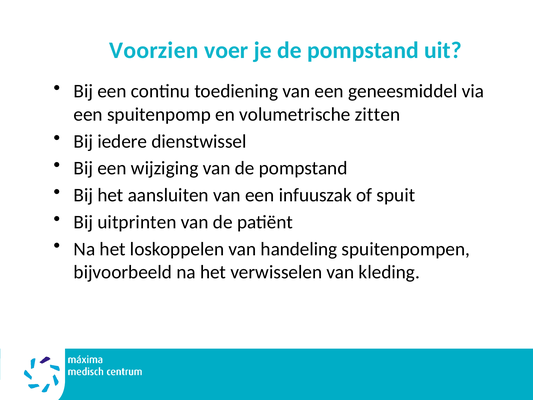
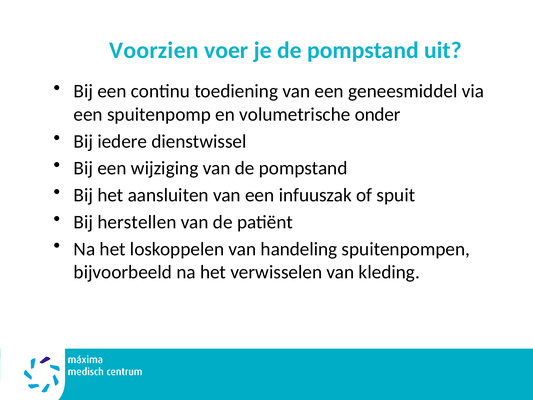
zitten: zitten -> onder
uitprinten: uitprinten -> herstellen
